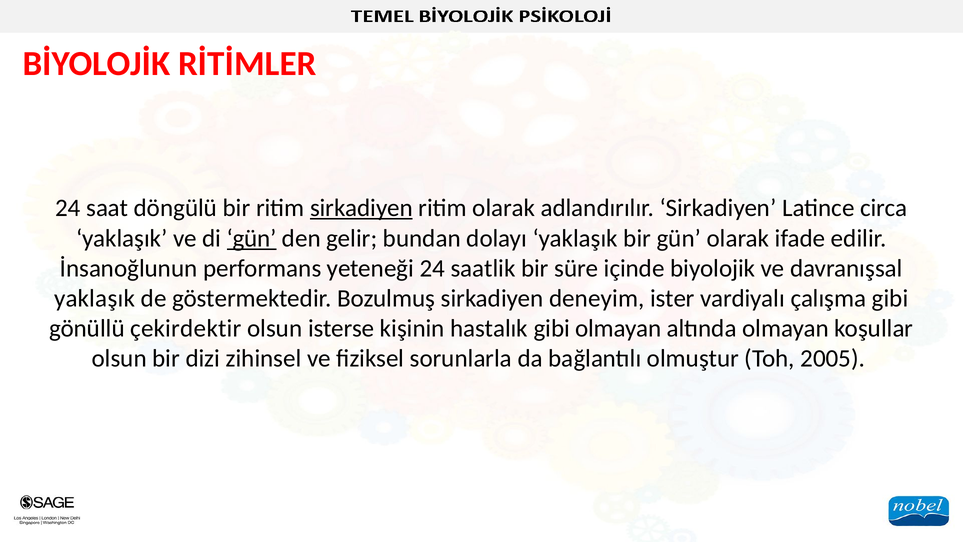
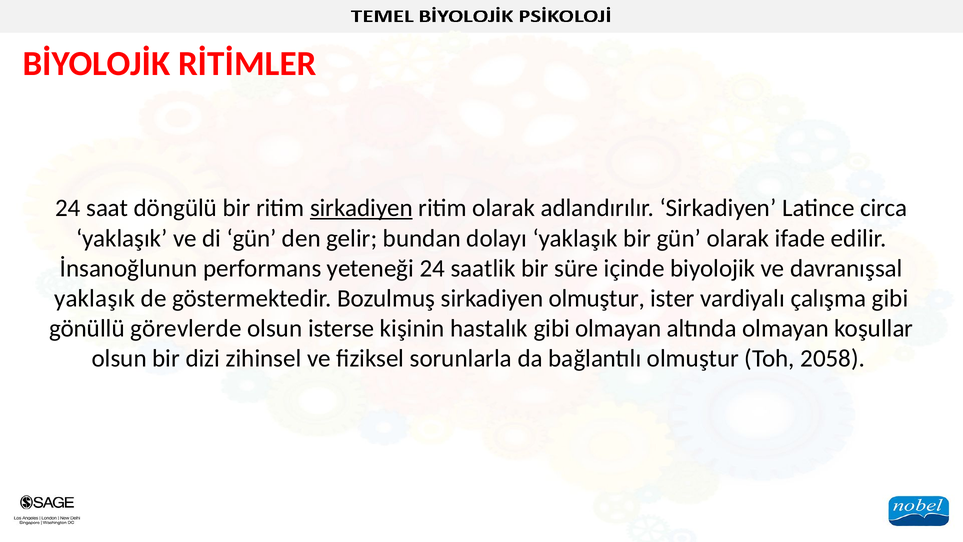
gün at (252, 238) underline: present -> none
sirkadiyen deneyim: deneyim -> olmuştur
çekirdektir: çekirdektir -> görevlerde
2005: 2005 -> 2058
